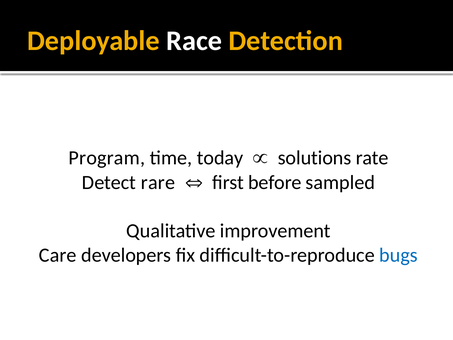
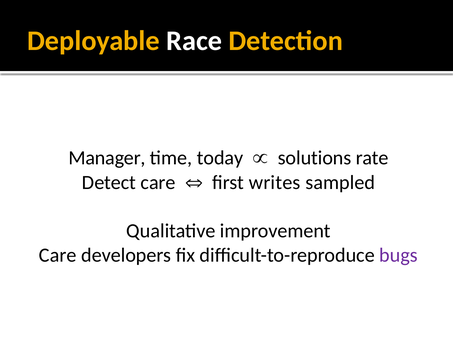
Program: Program -> Manager
Detect rare: rare -> care
before: before -> writes
bugs colour: blue -> purple
